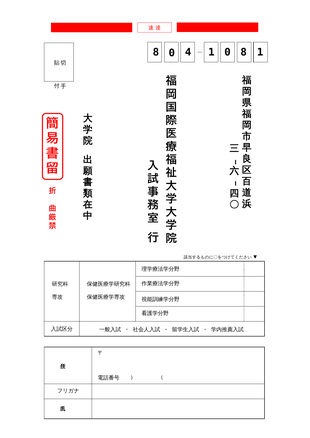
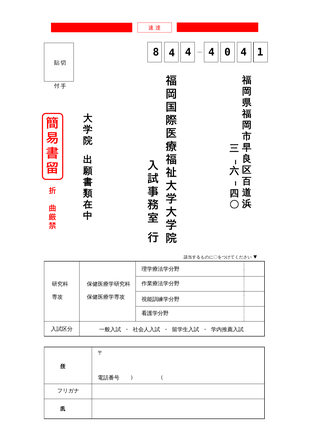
8 0: 0 -> 4
1 at (211, 52): 1 -> 4
0 8: 8 -> 4
